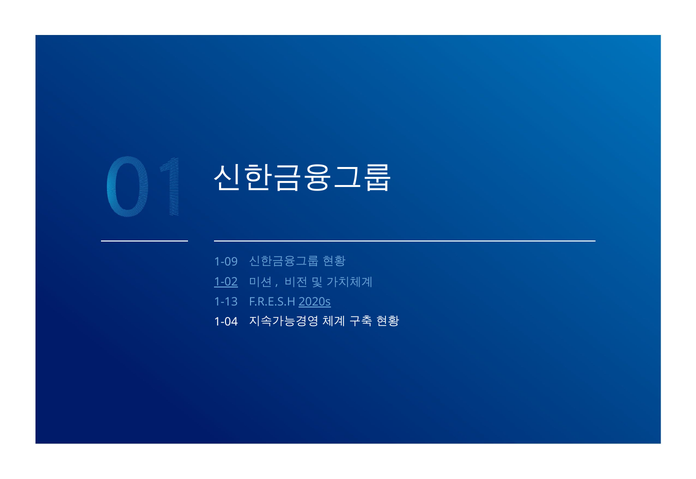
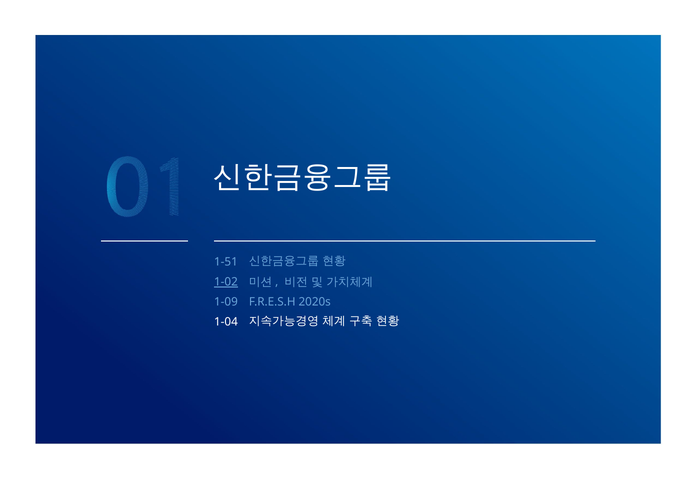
1-09: 1-09 -> 1-51
1-13: 1-13 -> 1-09
2020s underline: present -> none
